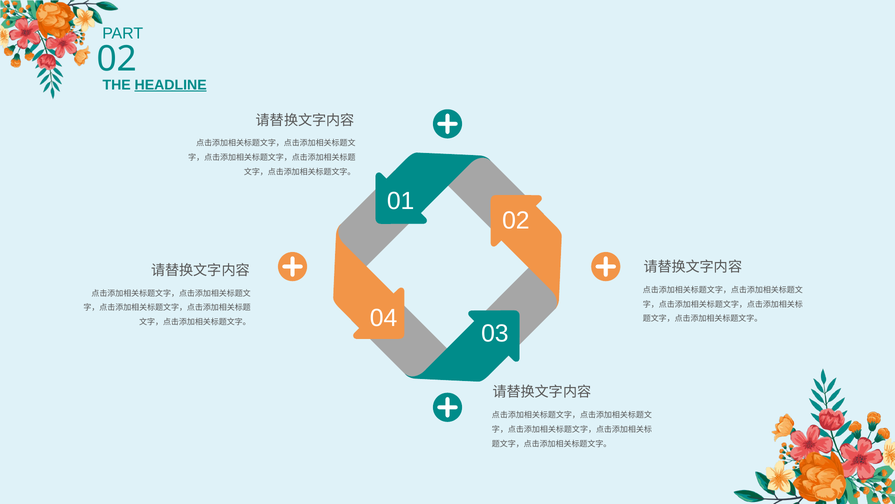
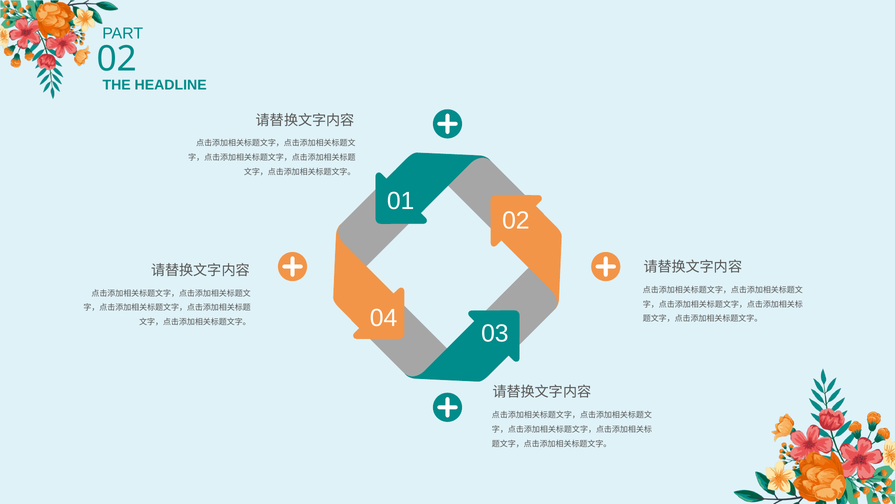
HEADLINE underline: present -> none
